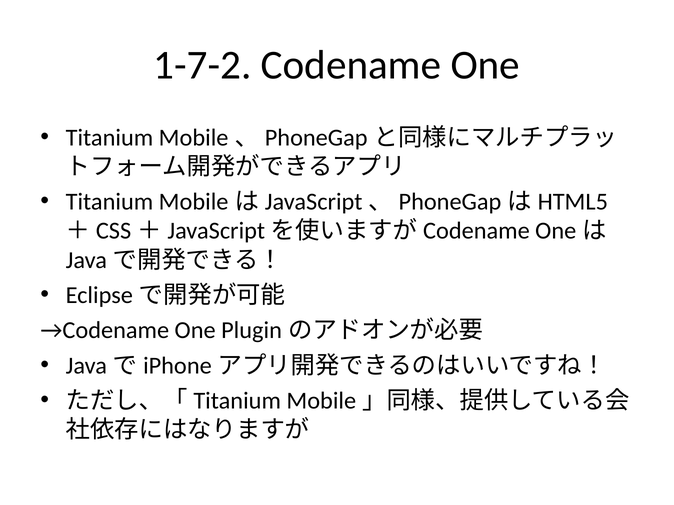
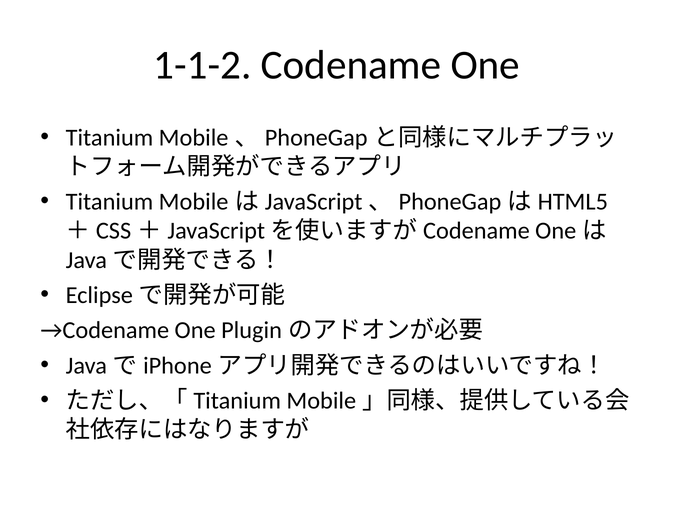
1-7-2: 1-7-2 -> 1-1-2
